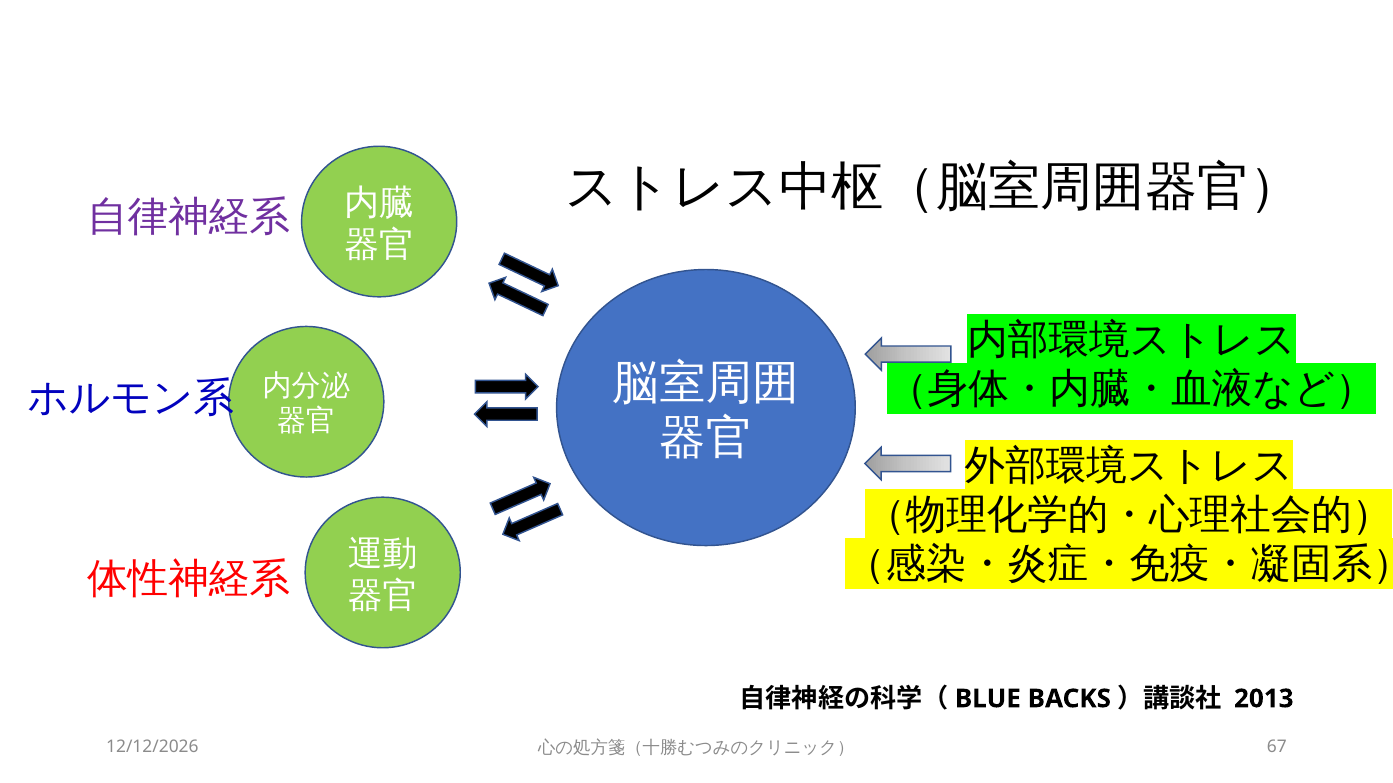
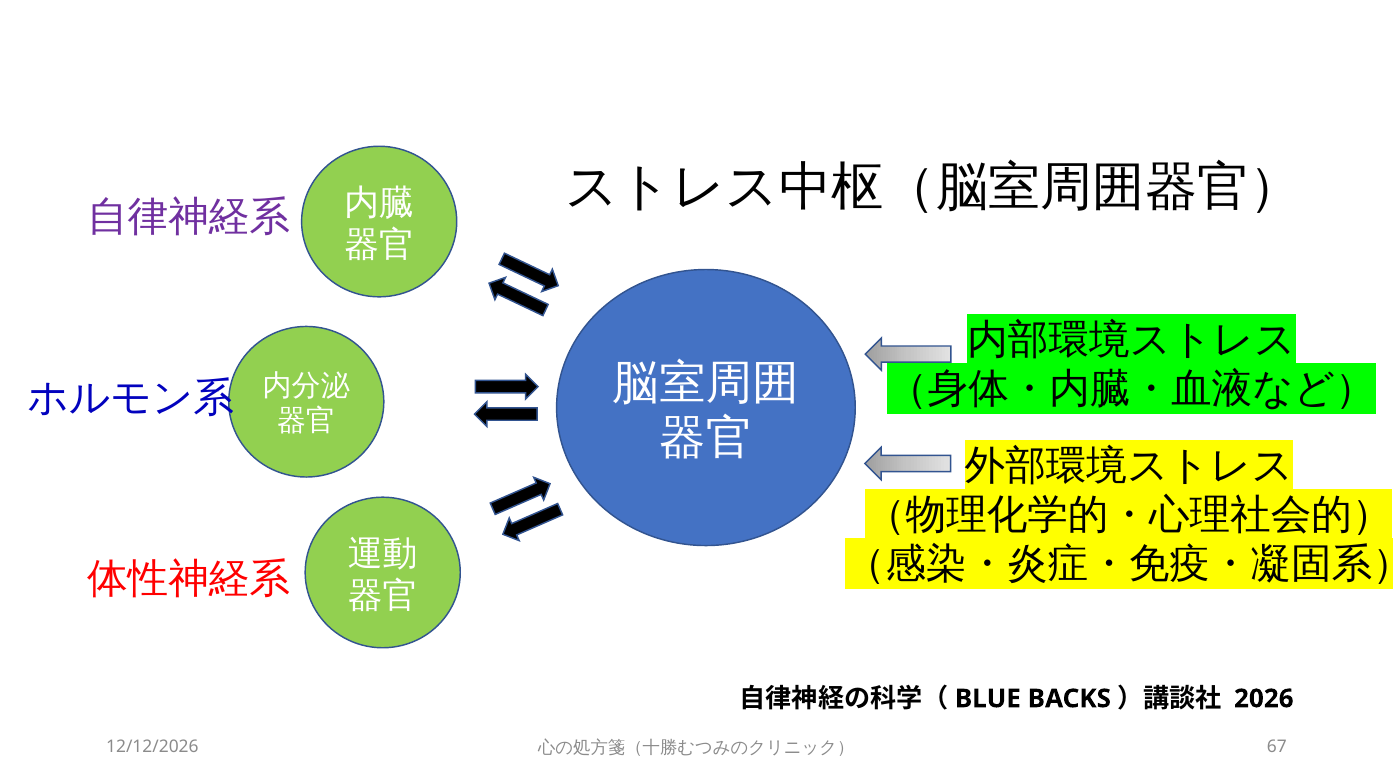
2013: 2013 -> 2026
